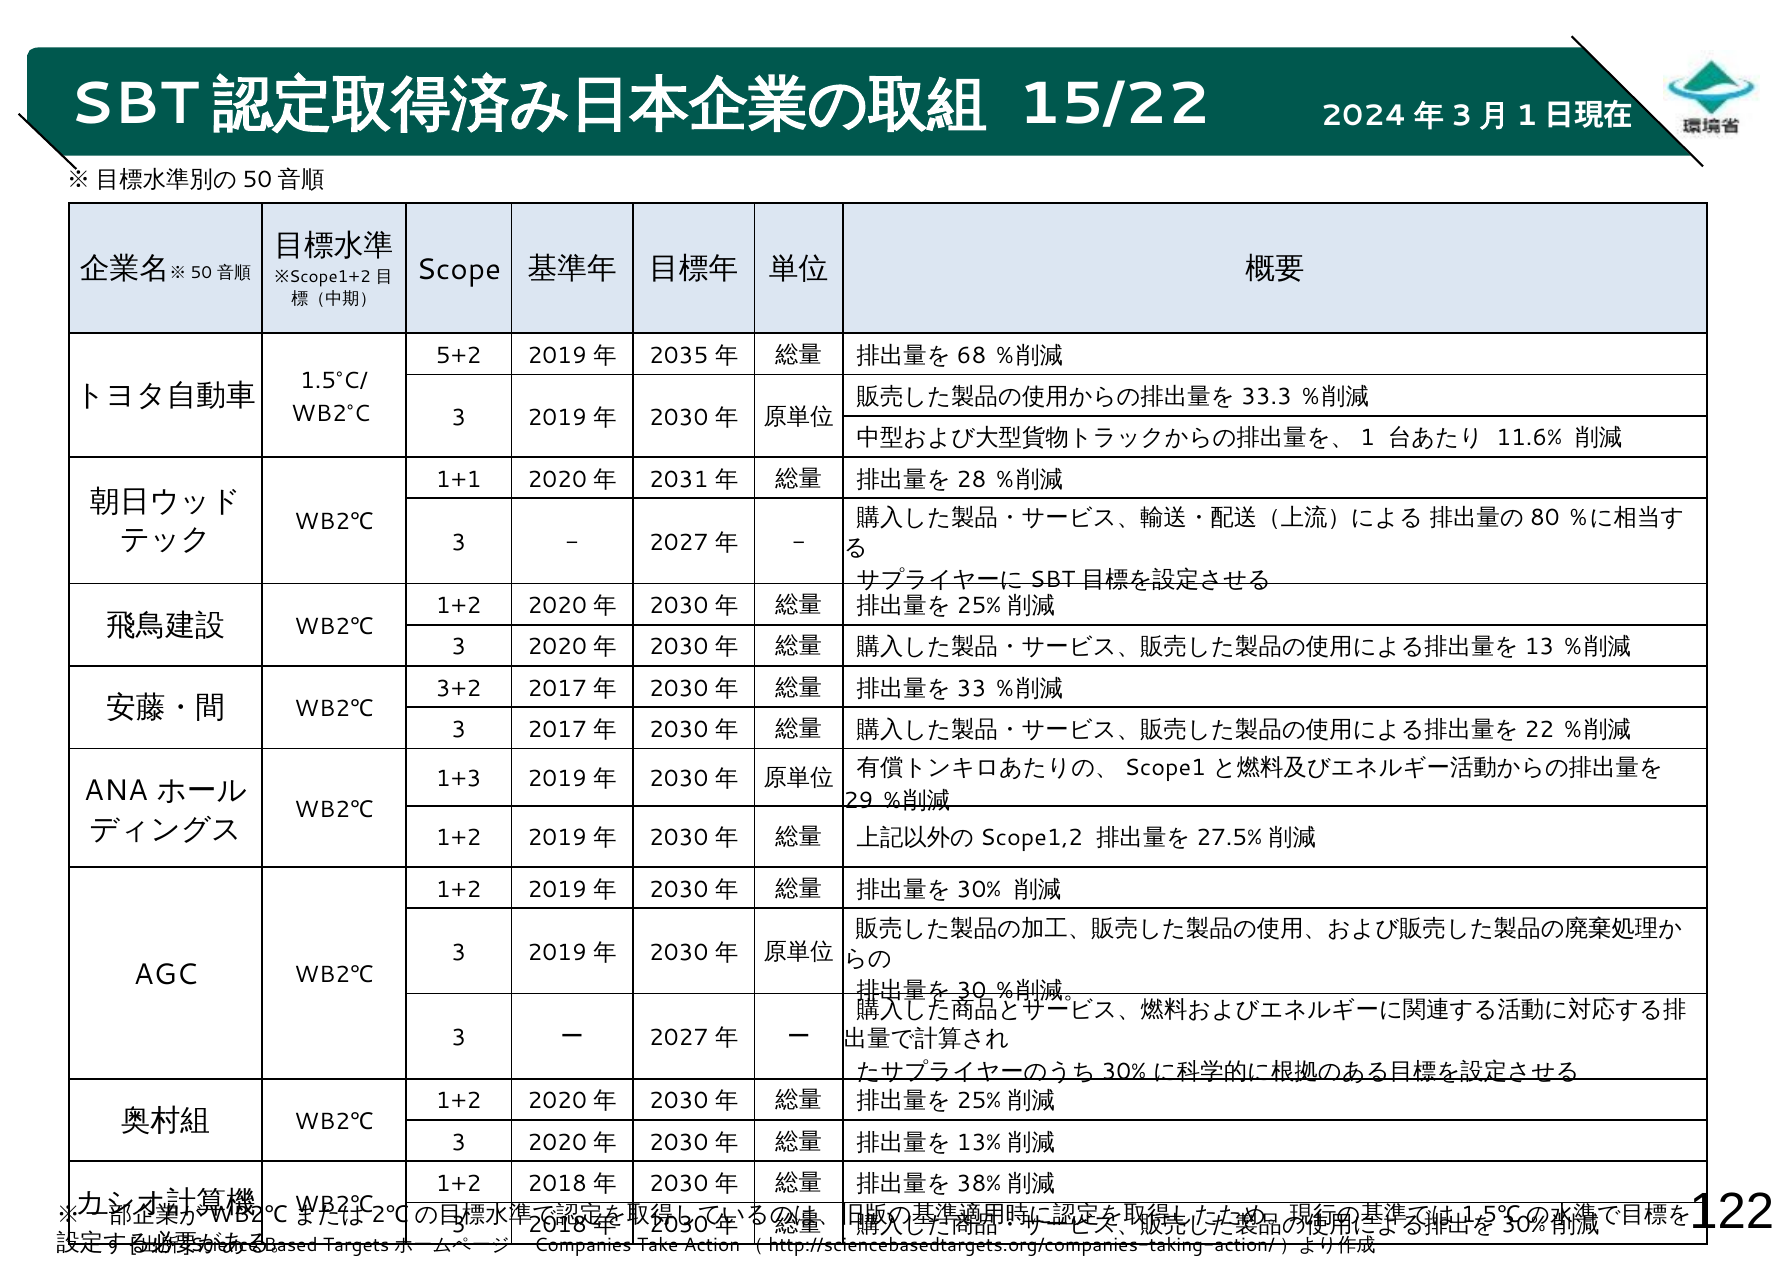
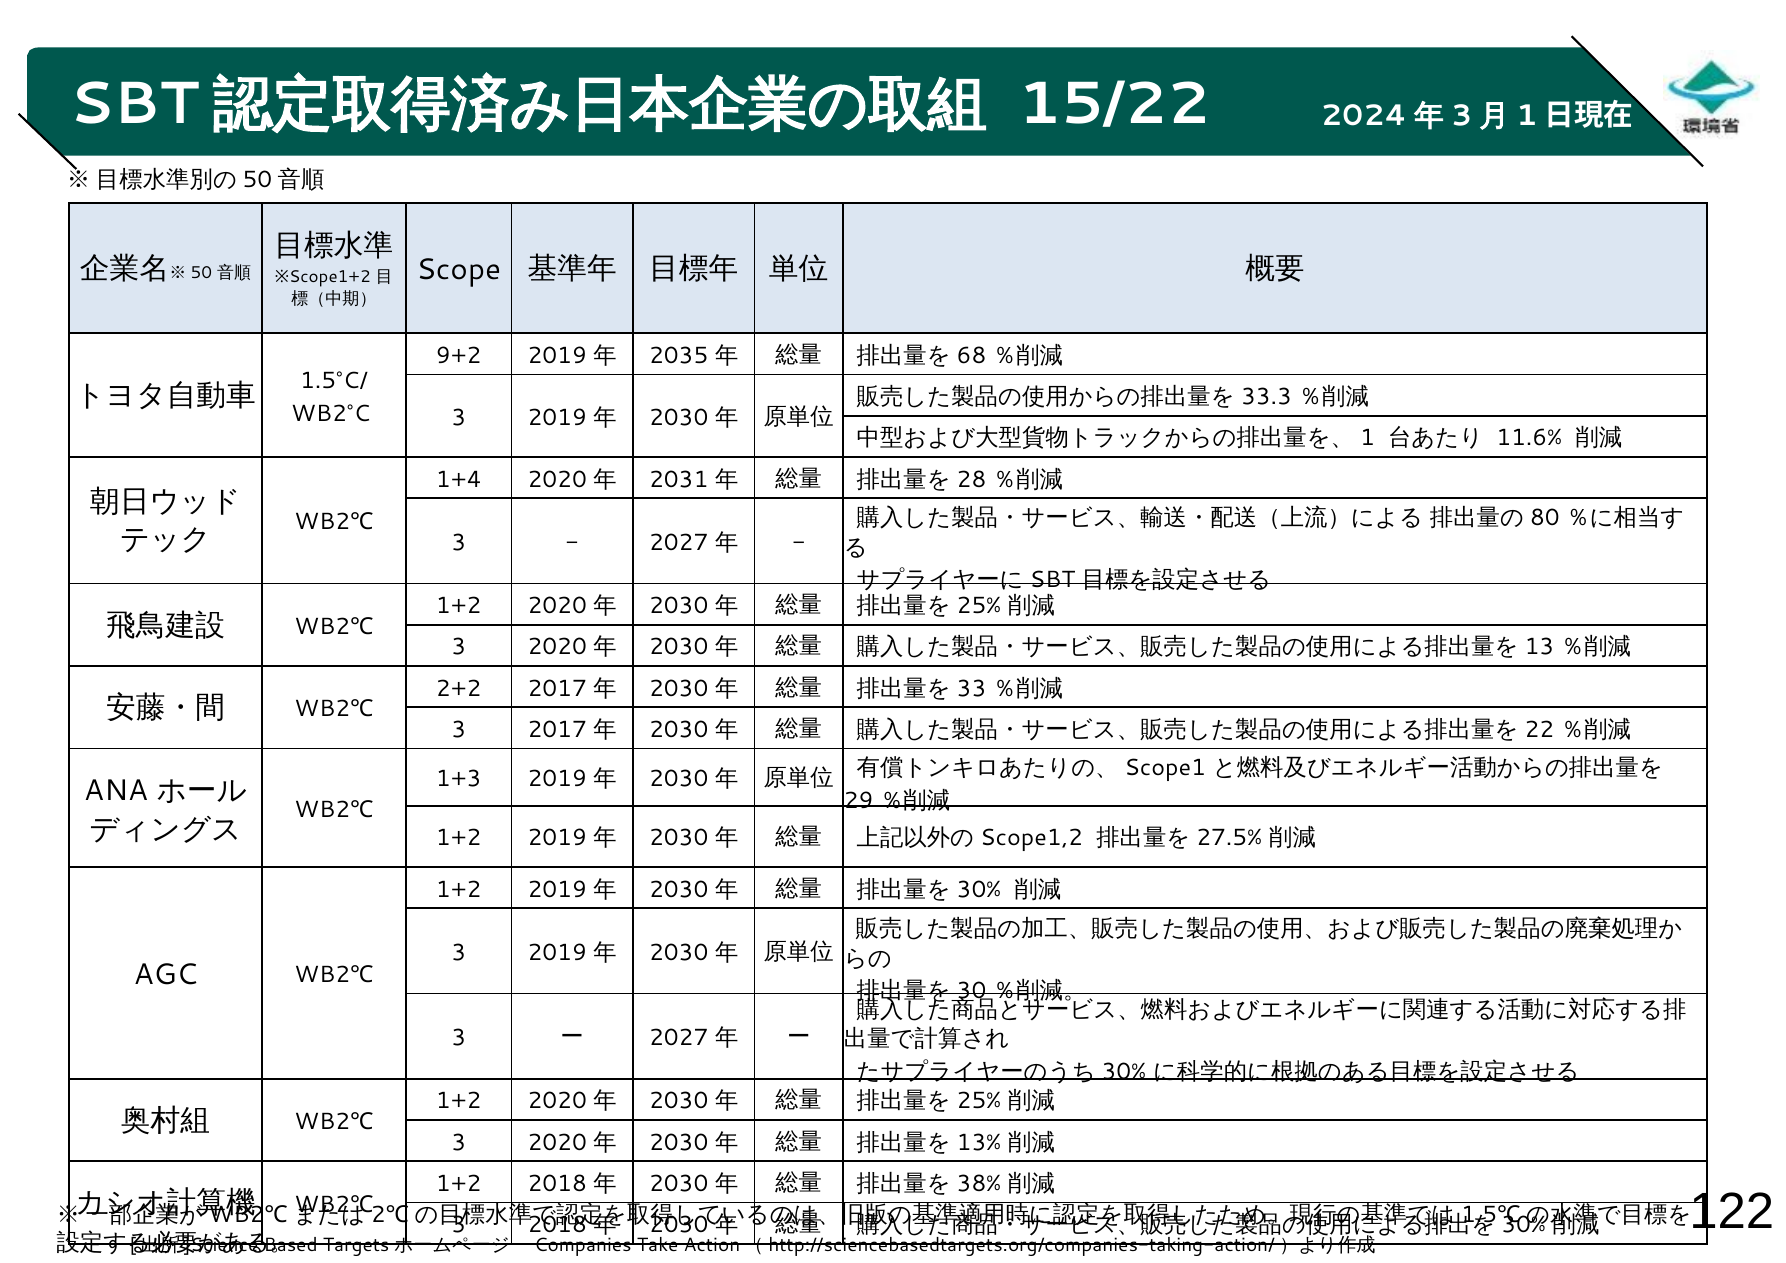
5+2: 5+2 -> 9+2
1+1: 1+1 -> 1+4
3+2: 3+2 -> 2+2
